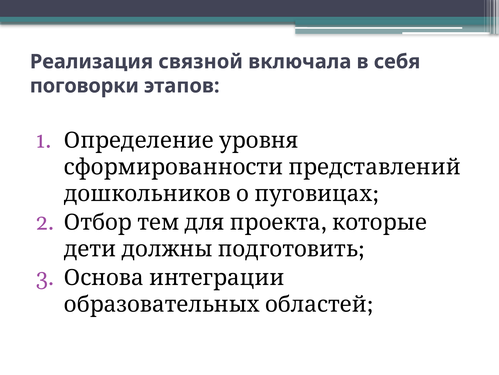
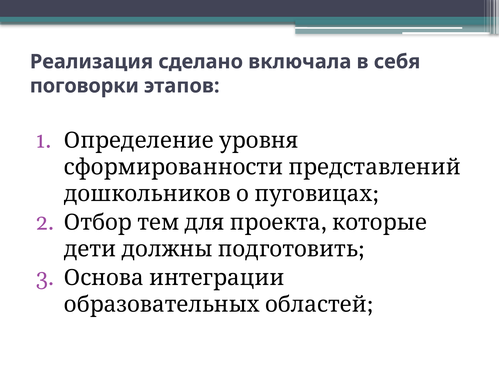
связной: связной -> сделано
